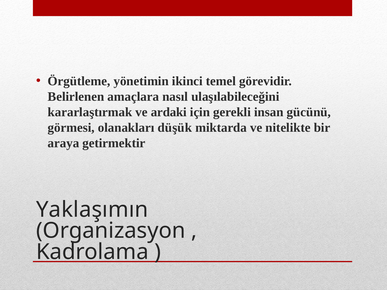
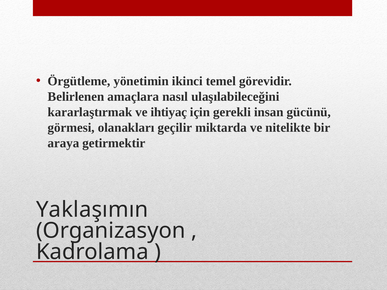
ardaki: ardaki -> ihtiyaç
düşük: düşük -> geçilir
